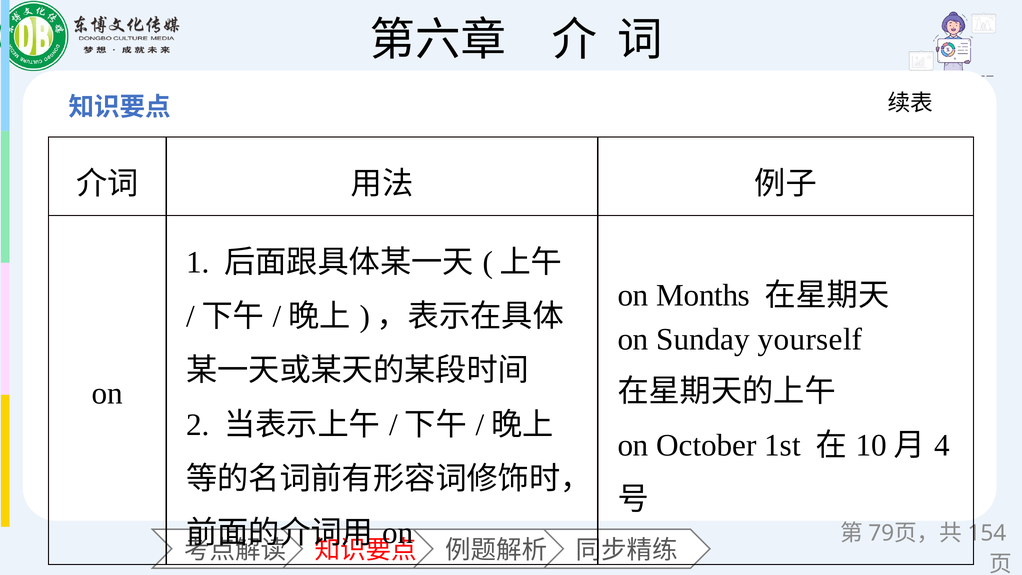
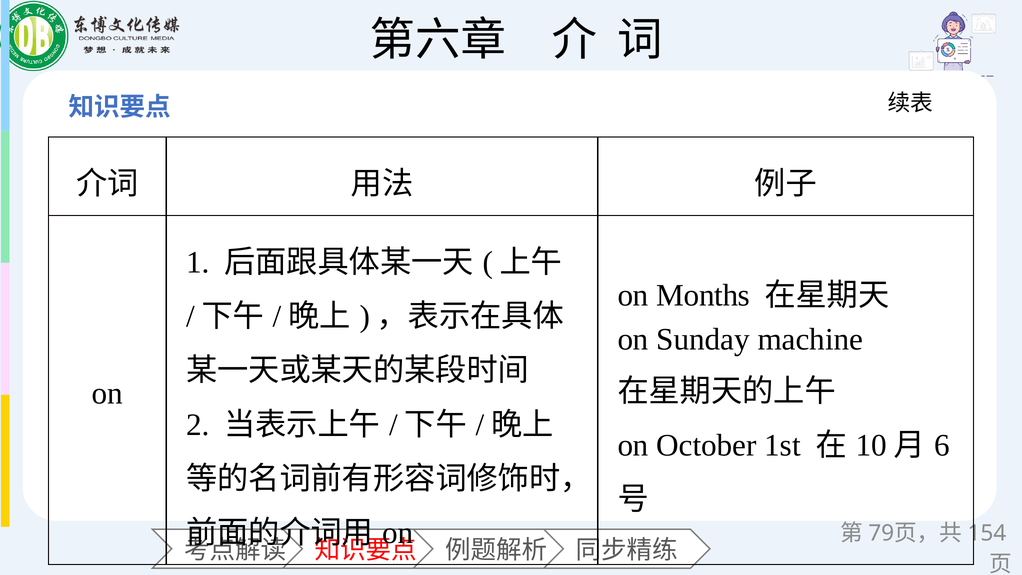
yourself: yourself -> machine
4: 4 -> 6
